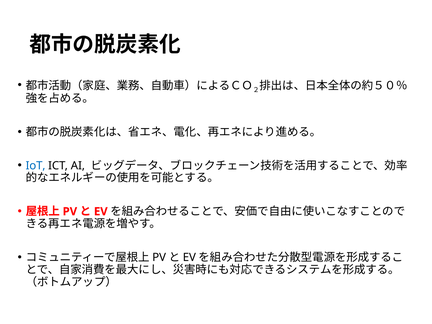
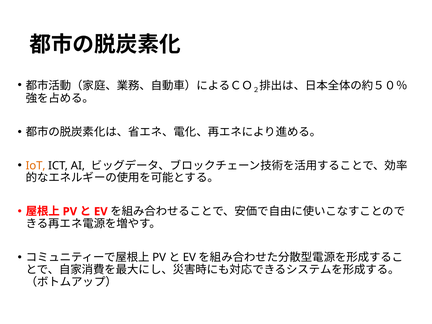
IoT colour: blue -> orange
